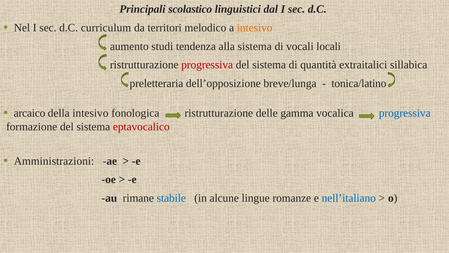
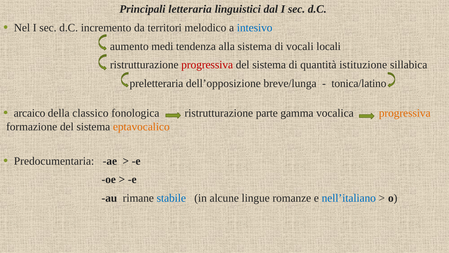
scolastico: scolastico -> letteraria
curriculum: curriculum -> incremento
intesivo at (255, 28) colour: orange -> blue
studi: studi -> medi
extraitalici: extraitalici -> istituzione
della intesivo: intesivo -> classico
delle: delle -> parte
progressiva at (405, 113) colour: blue -> orange
eptavocalico colour: red -> orange
Amministrazioni: Amministrazioni -> Predocumentaria
